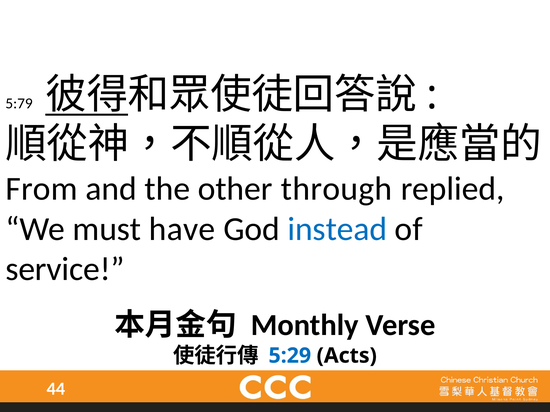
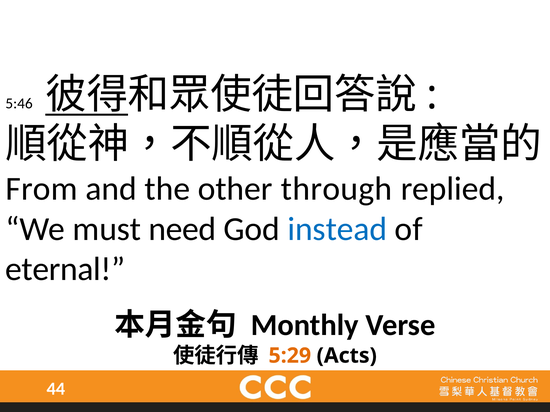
5:79: 5:79 -> 5:46
have: have -> need
service: service -> eternal
5:29 colour: blue -> orange
